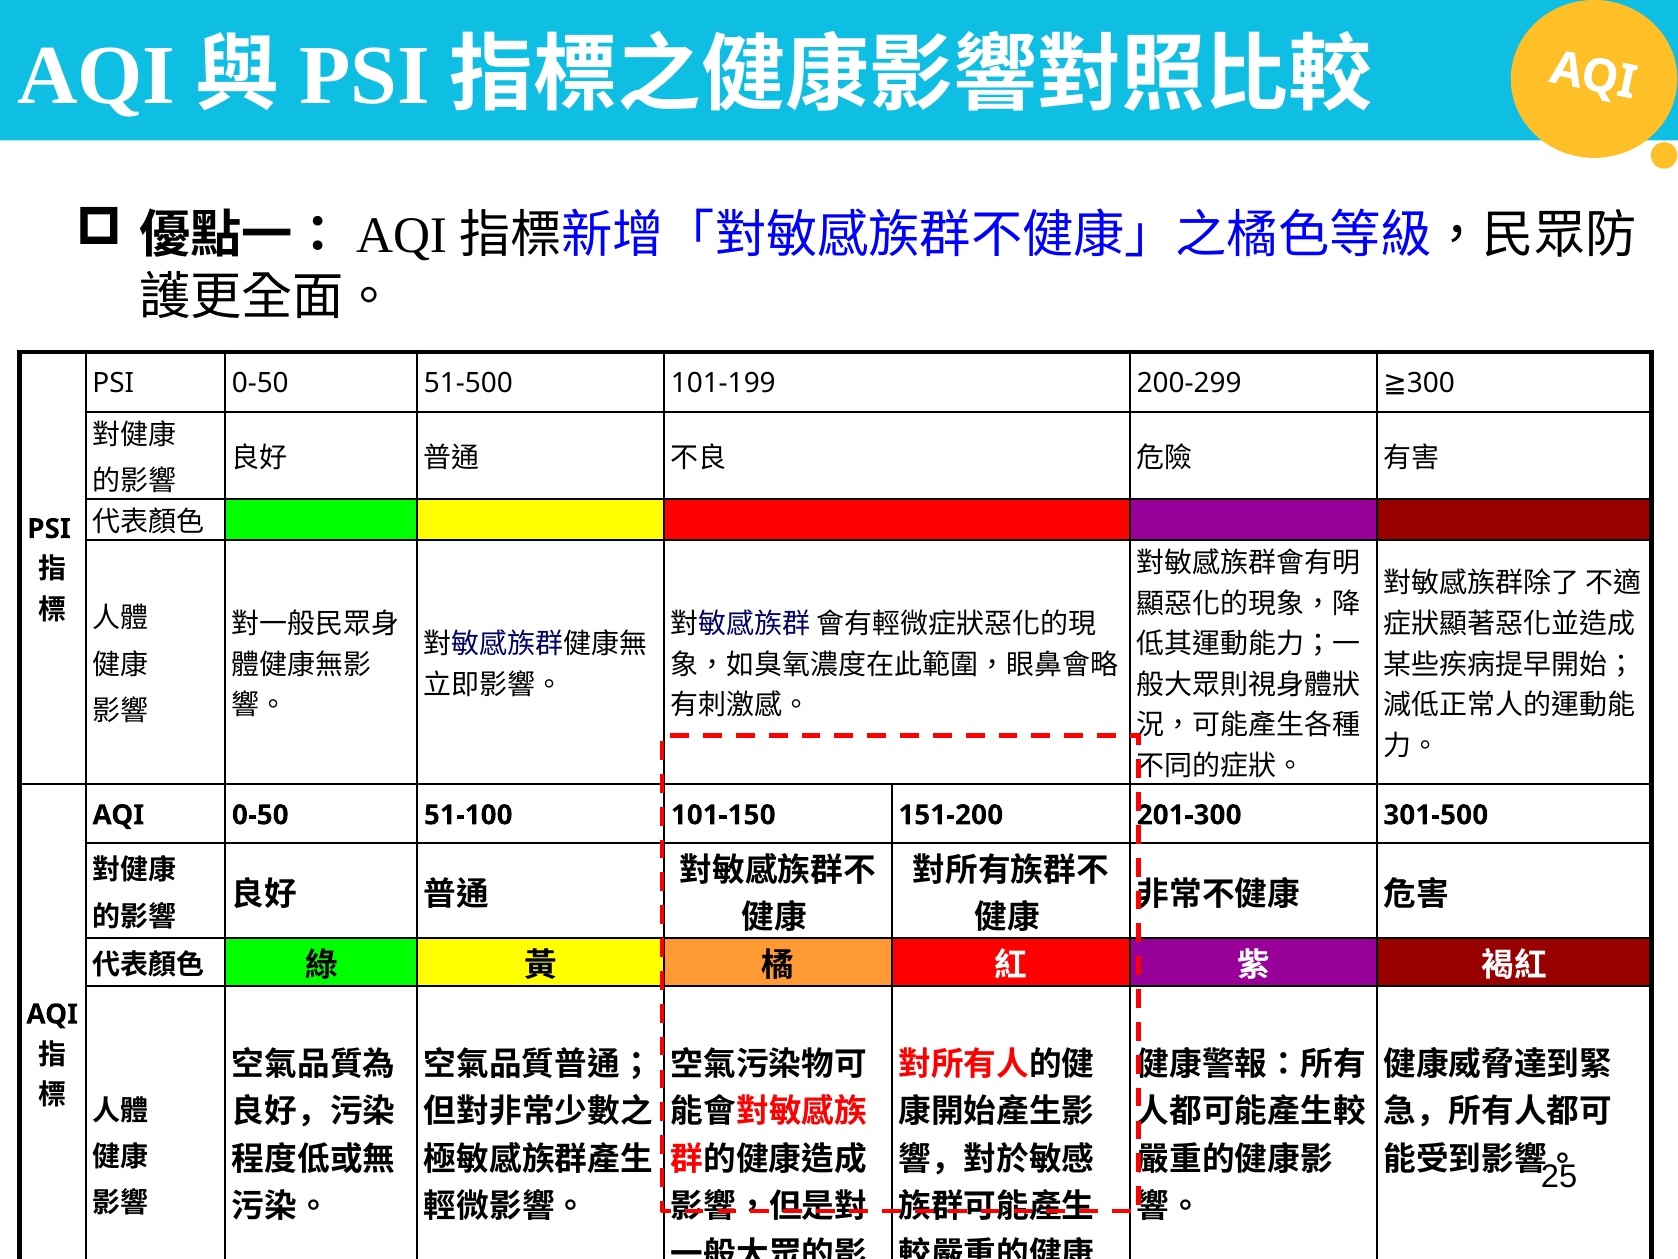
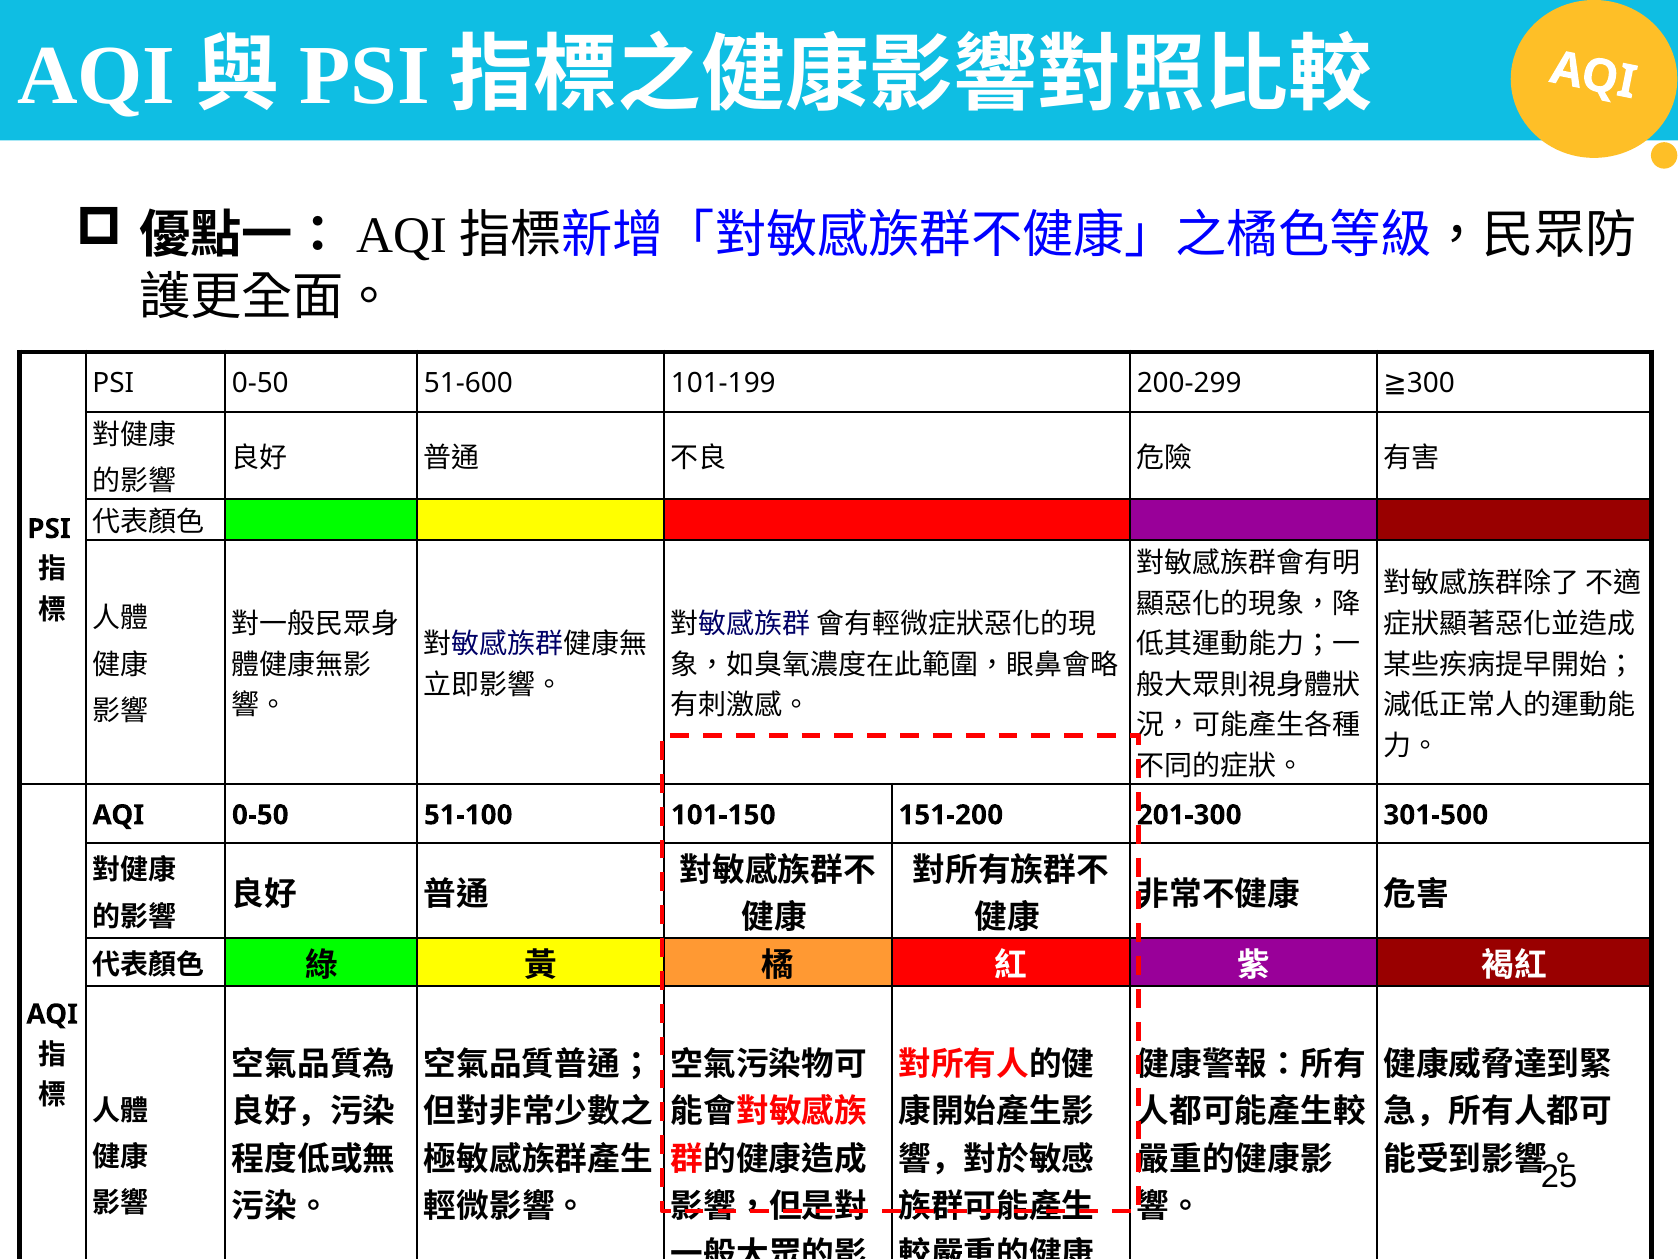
51-500: 51-500 -> 51-600
